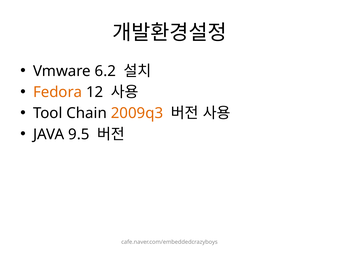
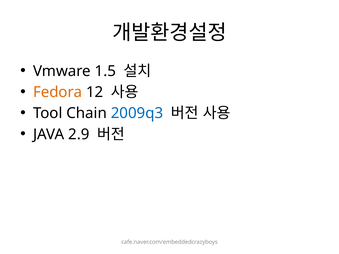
6.2: 6.2 -> 1.5
2009q3 colour: orange -> blue
9.5: 9.5 -> 2.9
